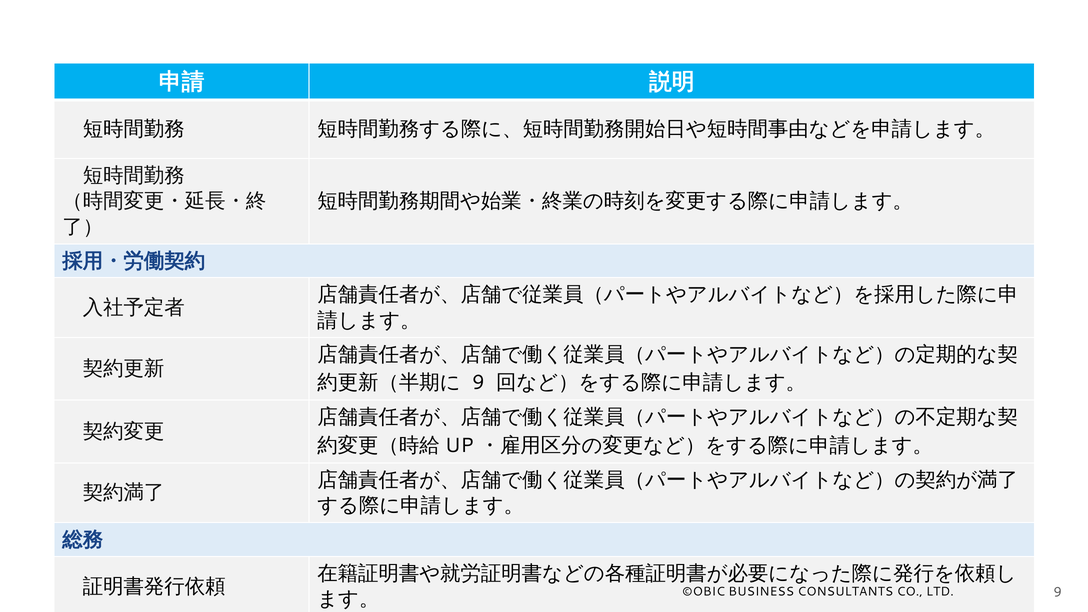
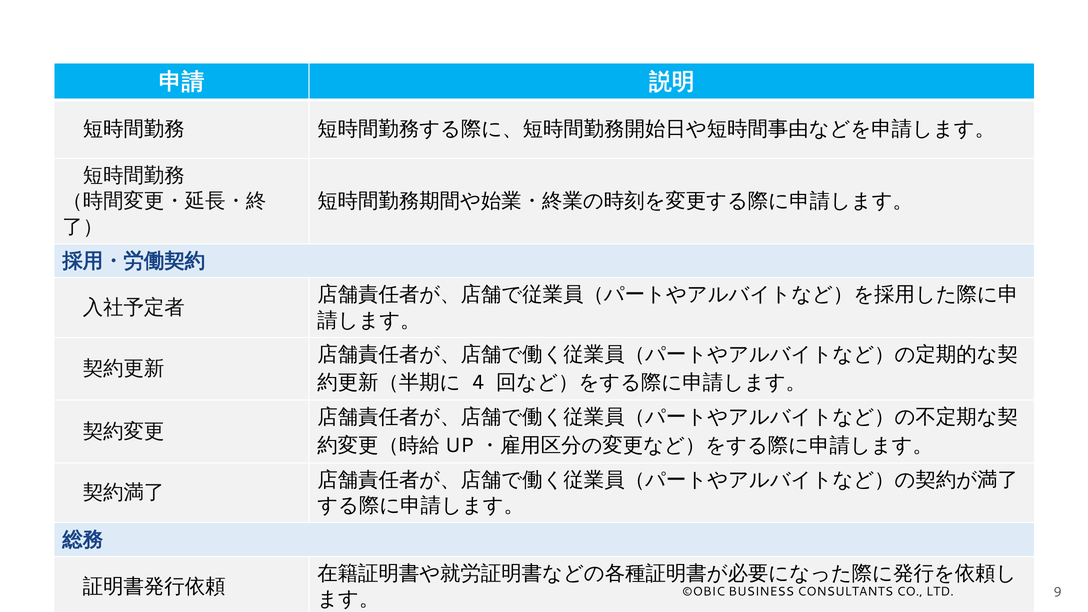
9 at (478, 383): 9 -> 4
